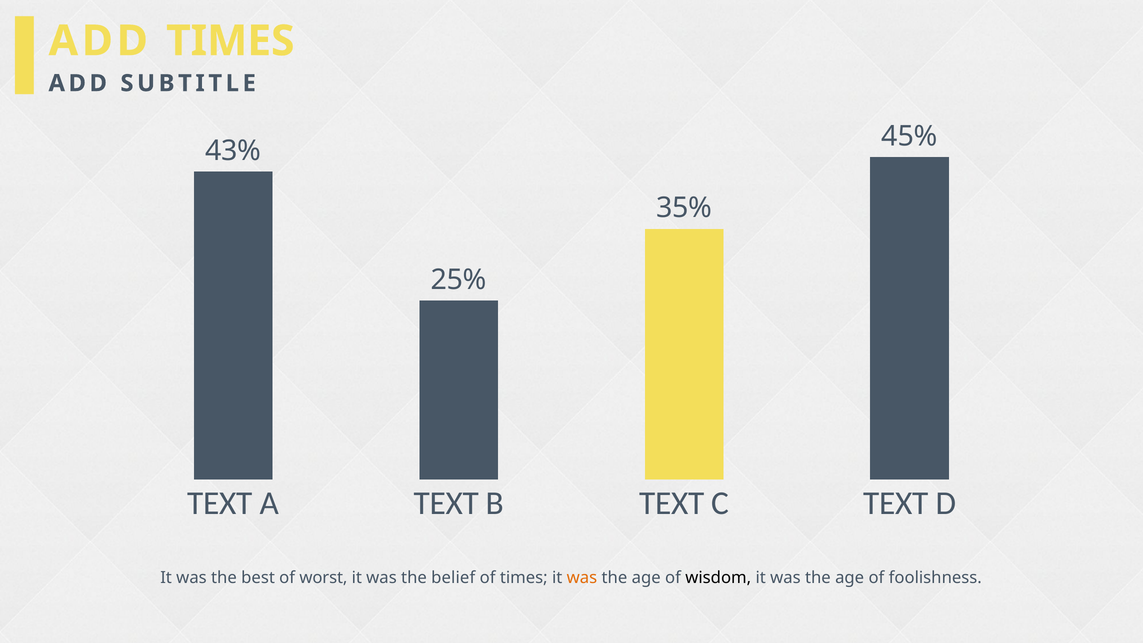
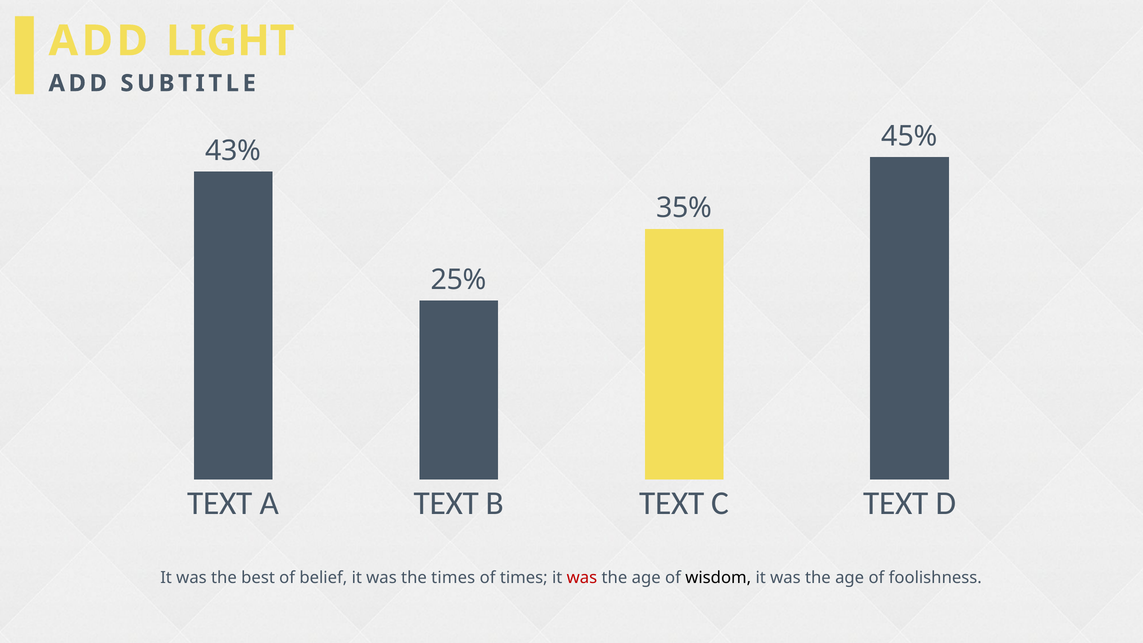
ADD TIMES: TIMES -> LIGHT
worst: worst -> belief
the belief: belief -> times
was at (582, 578) colour: orange -> red
